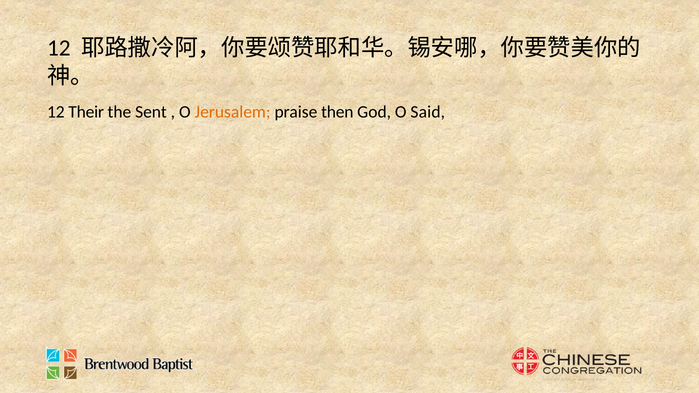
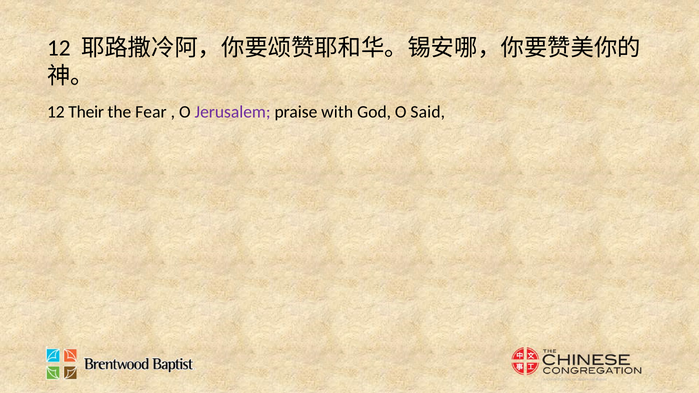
Sent: Sent -> Fear
Jerusalem colour: orange -> purple
then: then -> with
